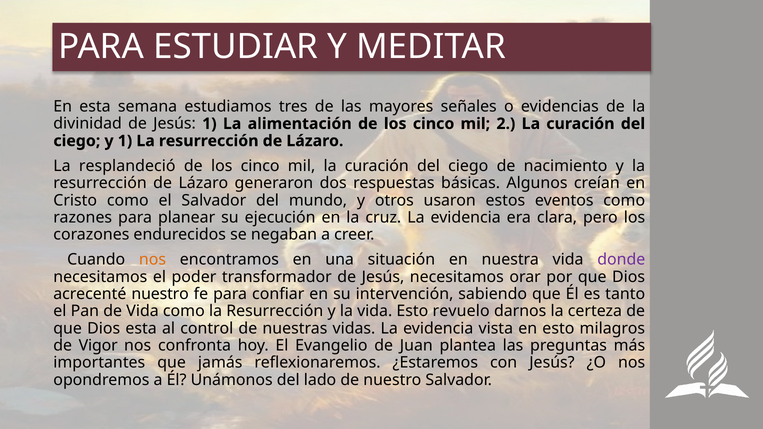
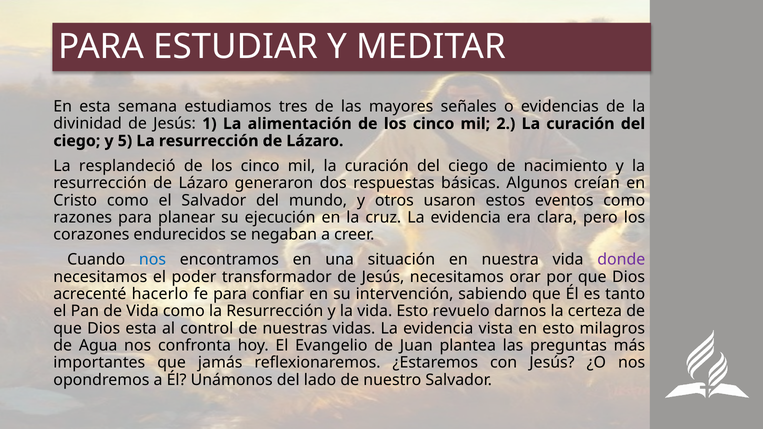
y 1: 1 -> 5
nos at (153, 260) colour: orange -> blue
acrecenté nuestro: nuestro -> hacerlo
Vigor: Vigor -> Agua
